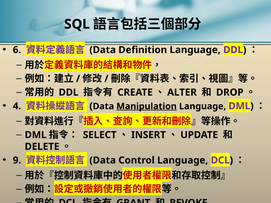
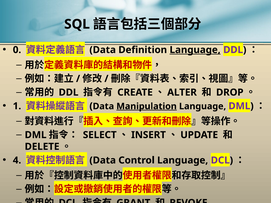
6: 6 -> 0
Language at (195, 50) underline: none -> present
4: 4 -> 1
9: 9 -> 4
